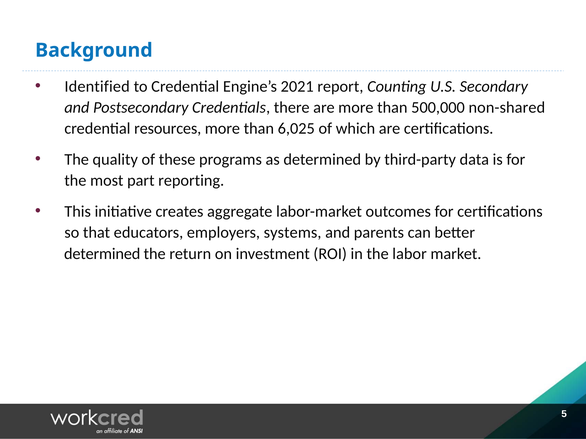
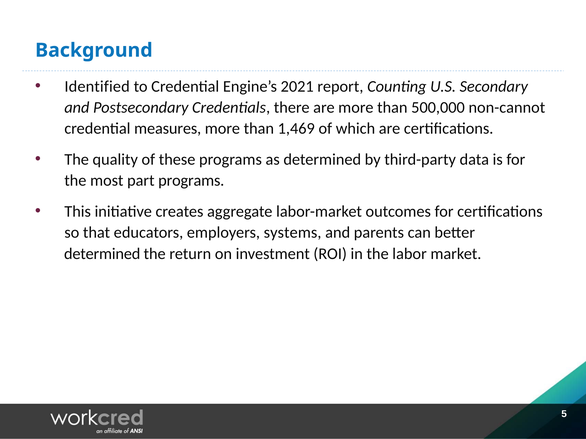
non-shared: non-shared -> non-cannot
resources: resources -> measures
6,025: 6,025 -> 1,469
part reporting: reporting -> programs
